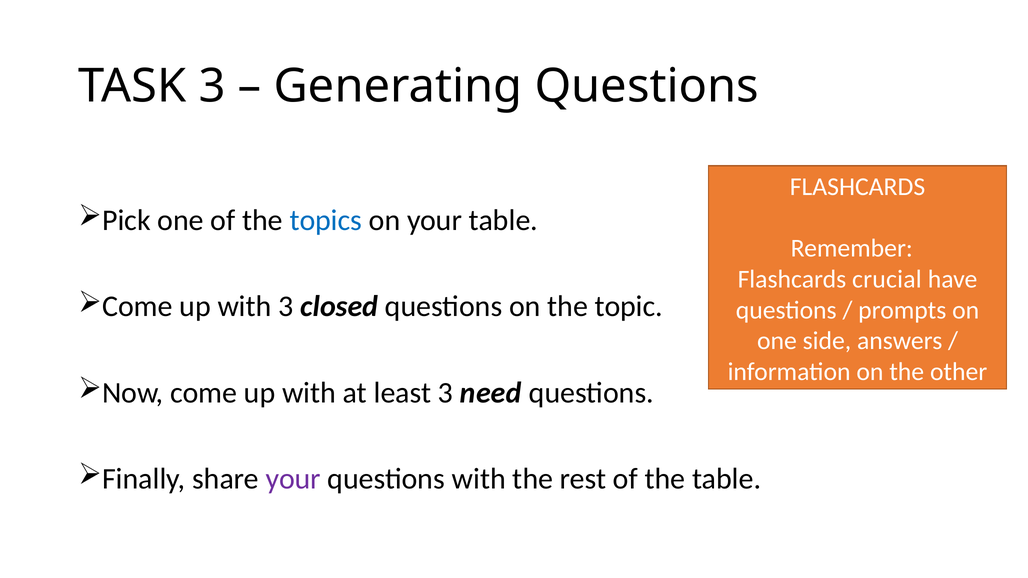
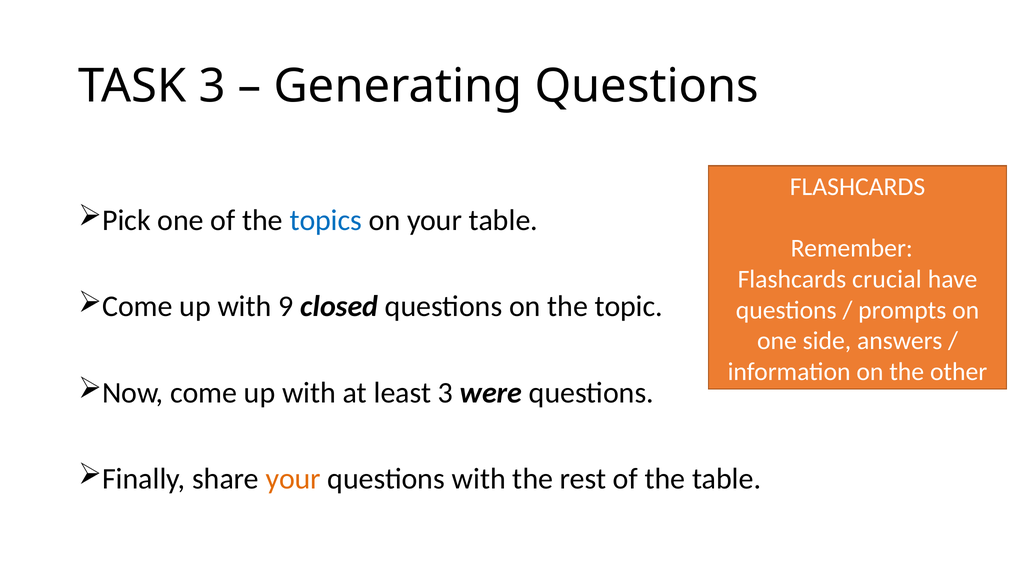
with 3: 3 -> 9
need: need -> were
your at (293, 479) colour: purple -> orange
